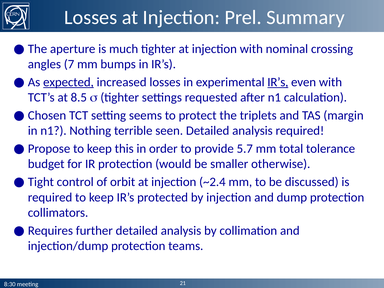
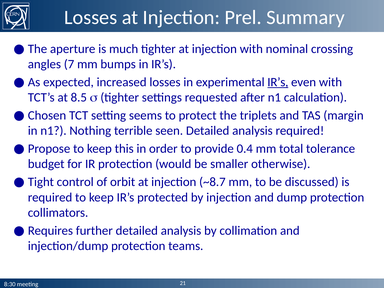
expected underline: present -> none
5.7: 5.7 -> 0.4
~2.4: ~2.4 -> ~8.7
